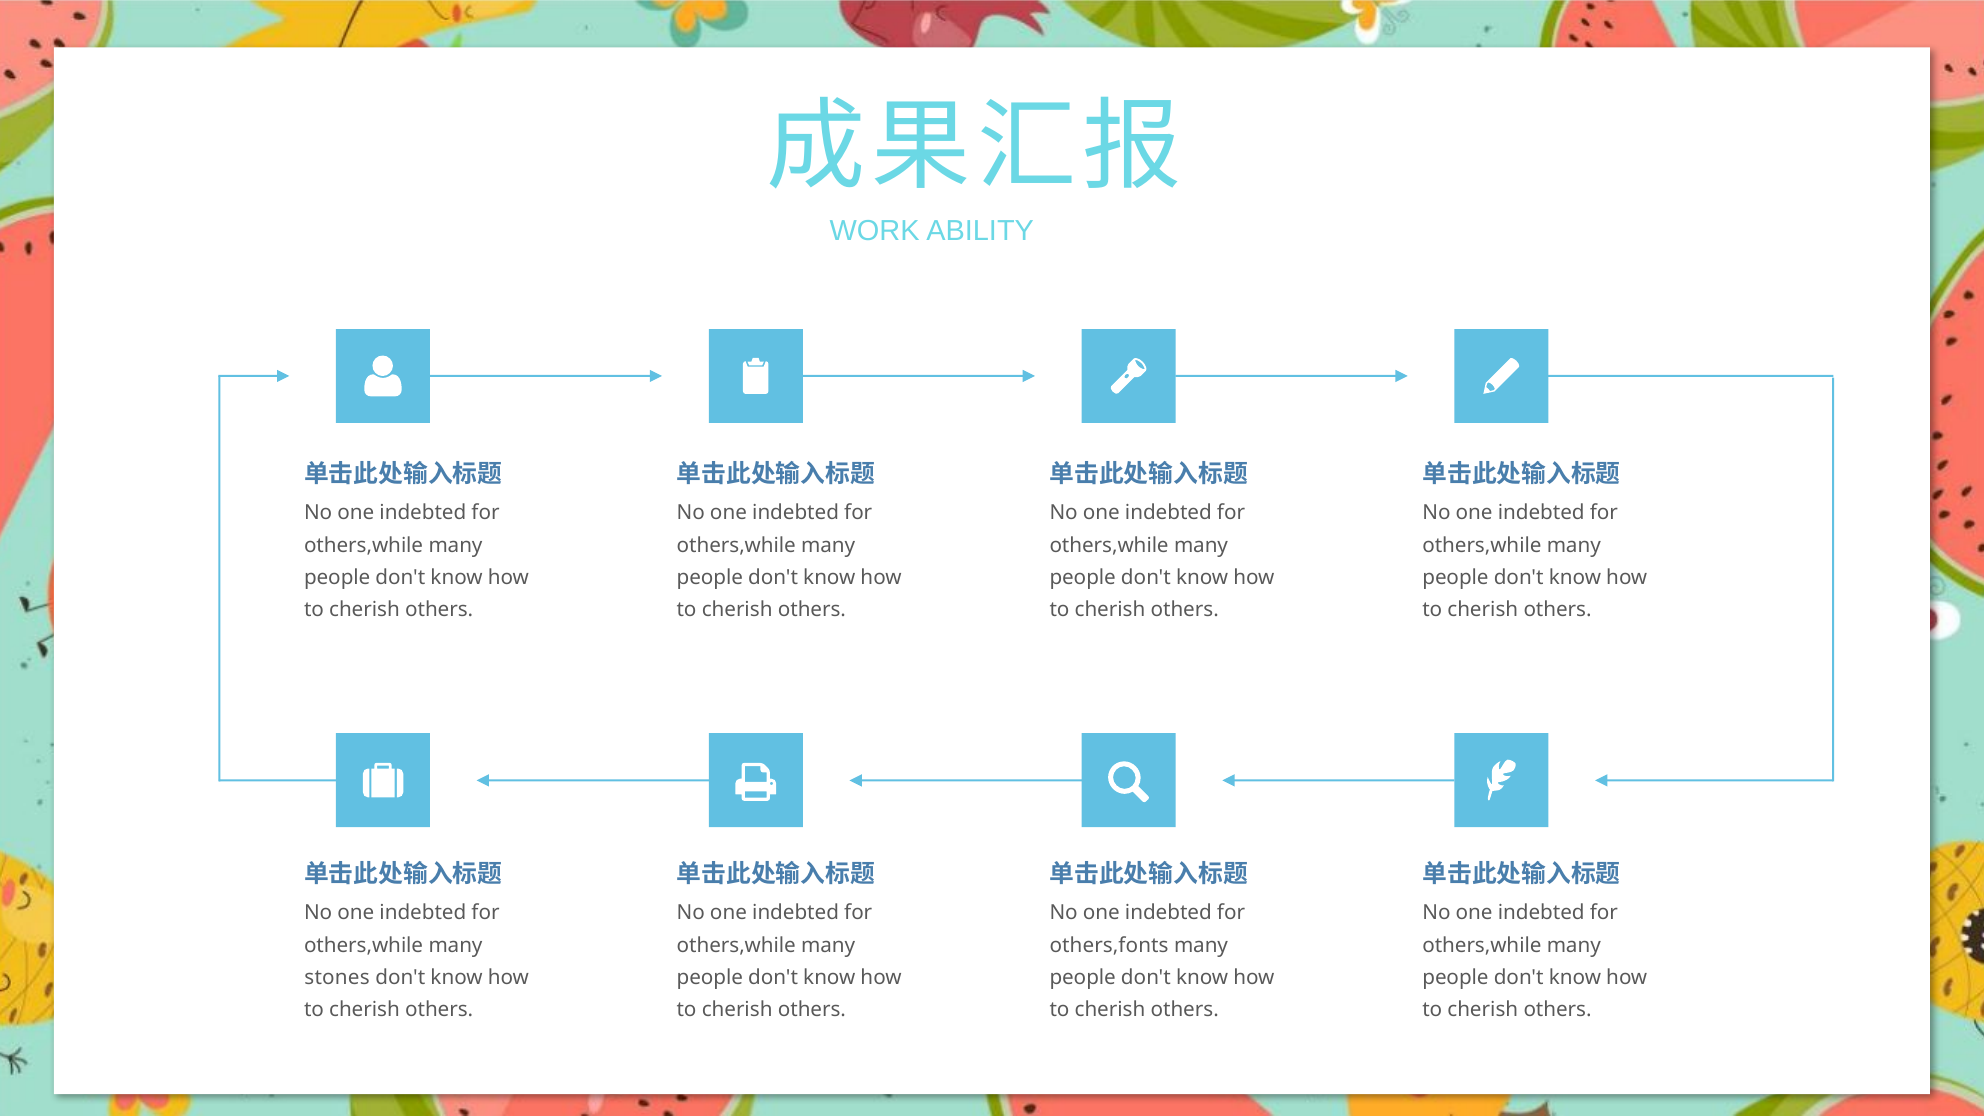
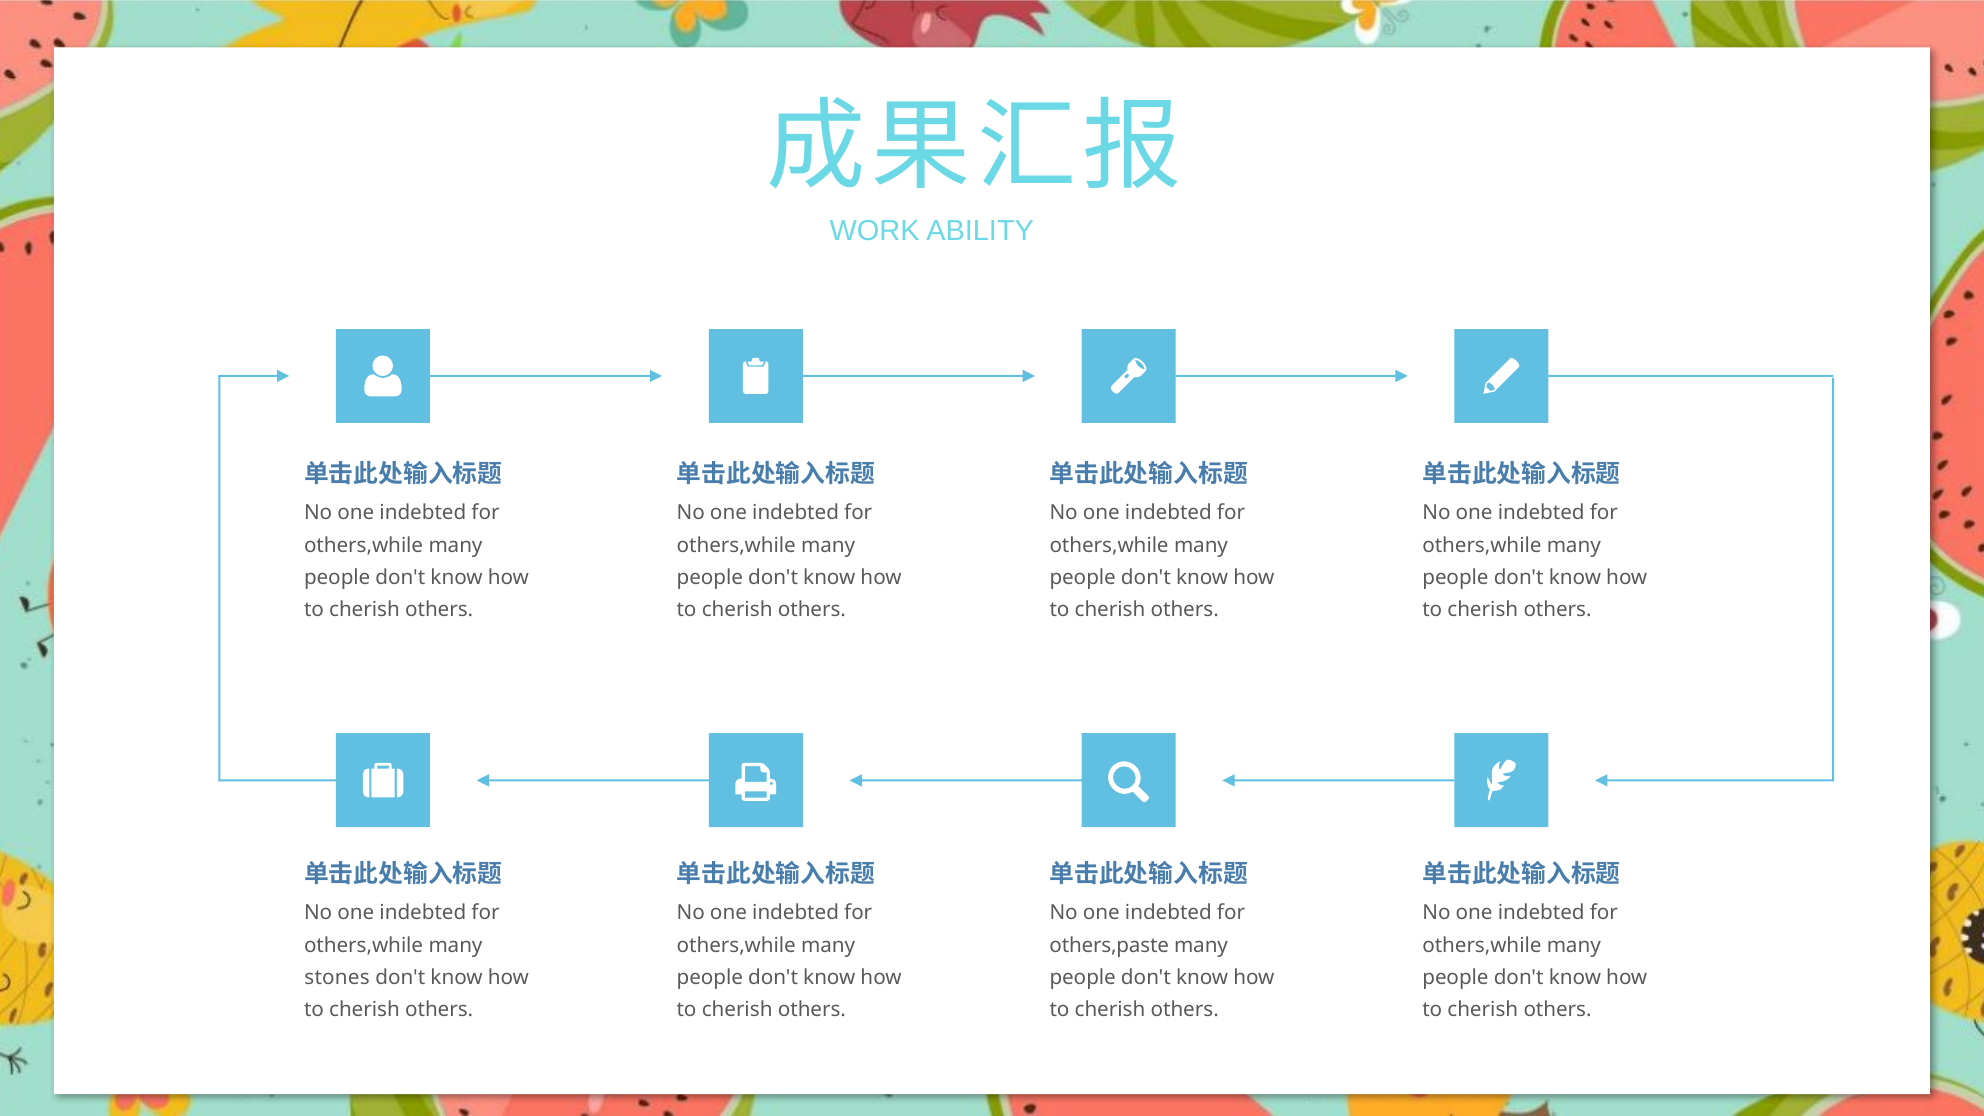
others,fonts: others,fonts -> others,paste
